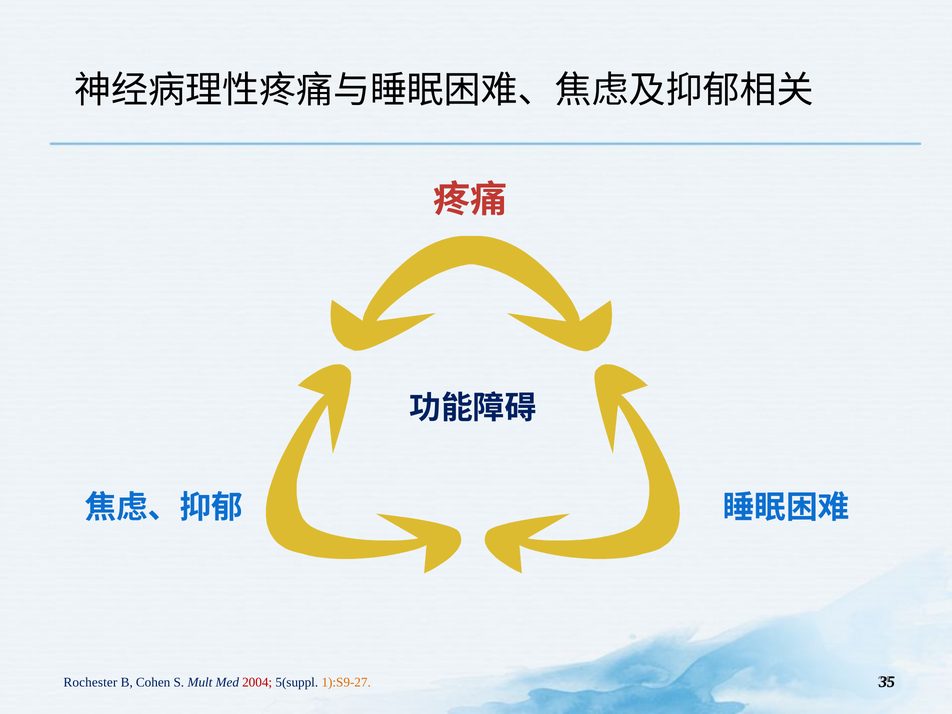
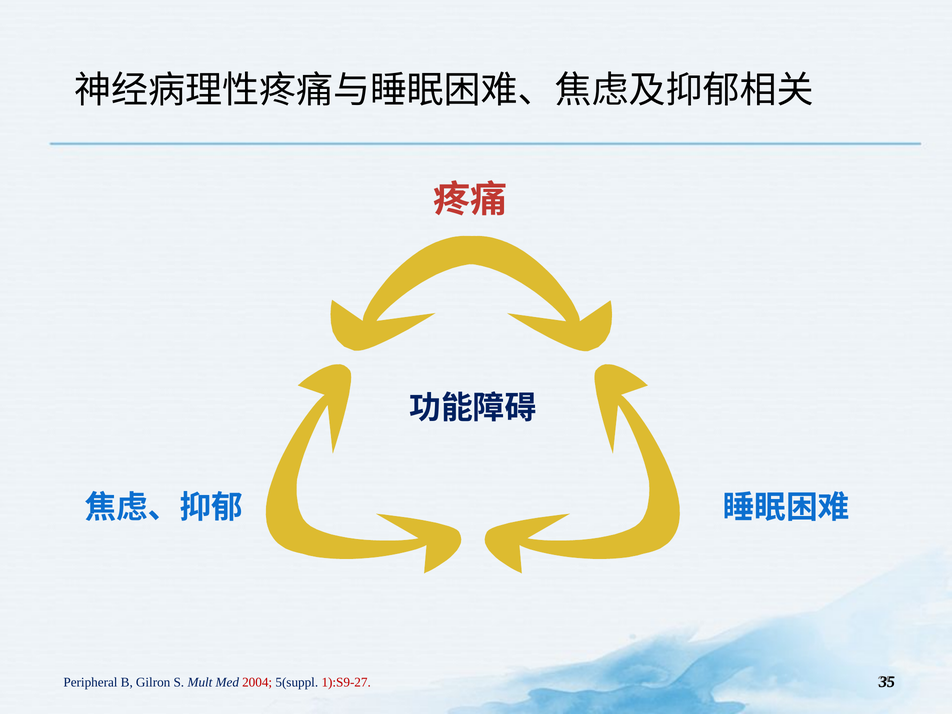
Rochester: Rochester -> Peripheral
Cohen: Cohen -> Gilron
1):S9-27 colour: orange -> red
